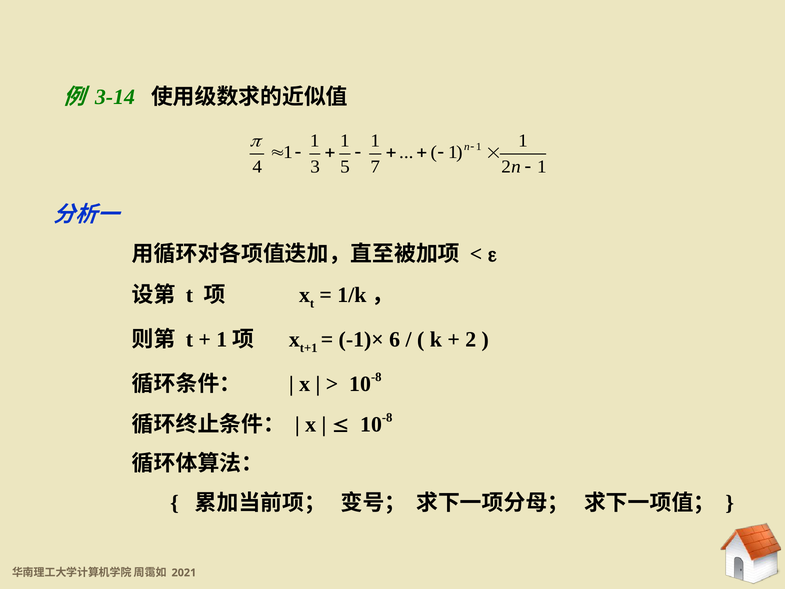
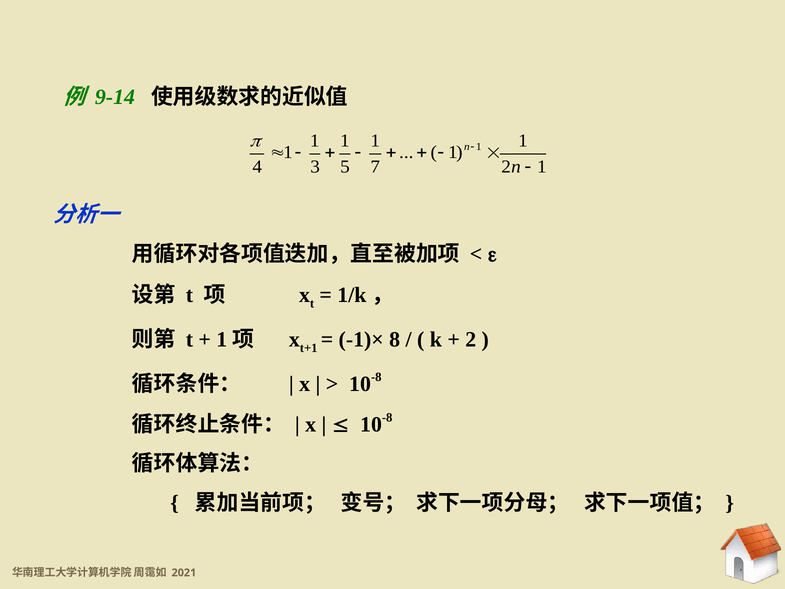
3-14: 3-14 -> 9-14
6: 6 -> 8
